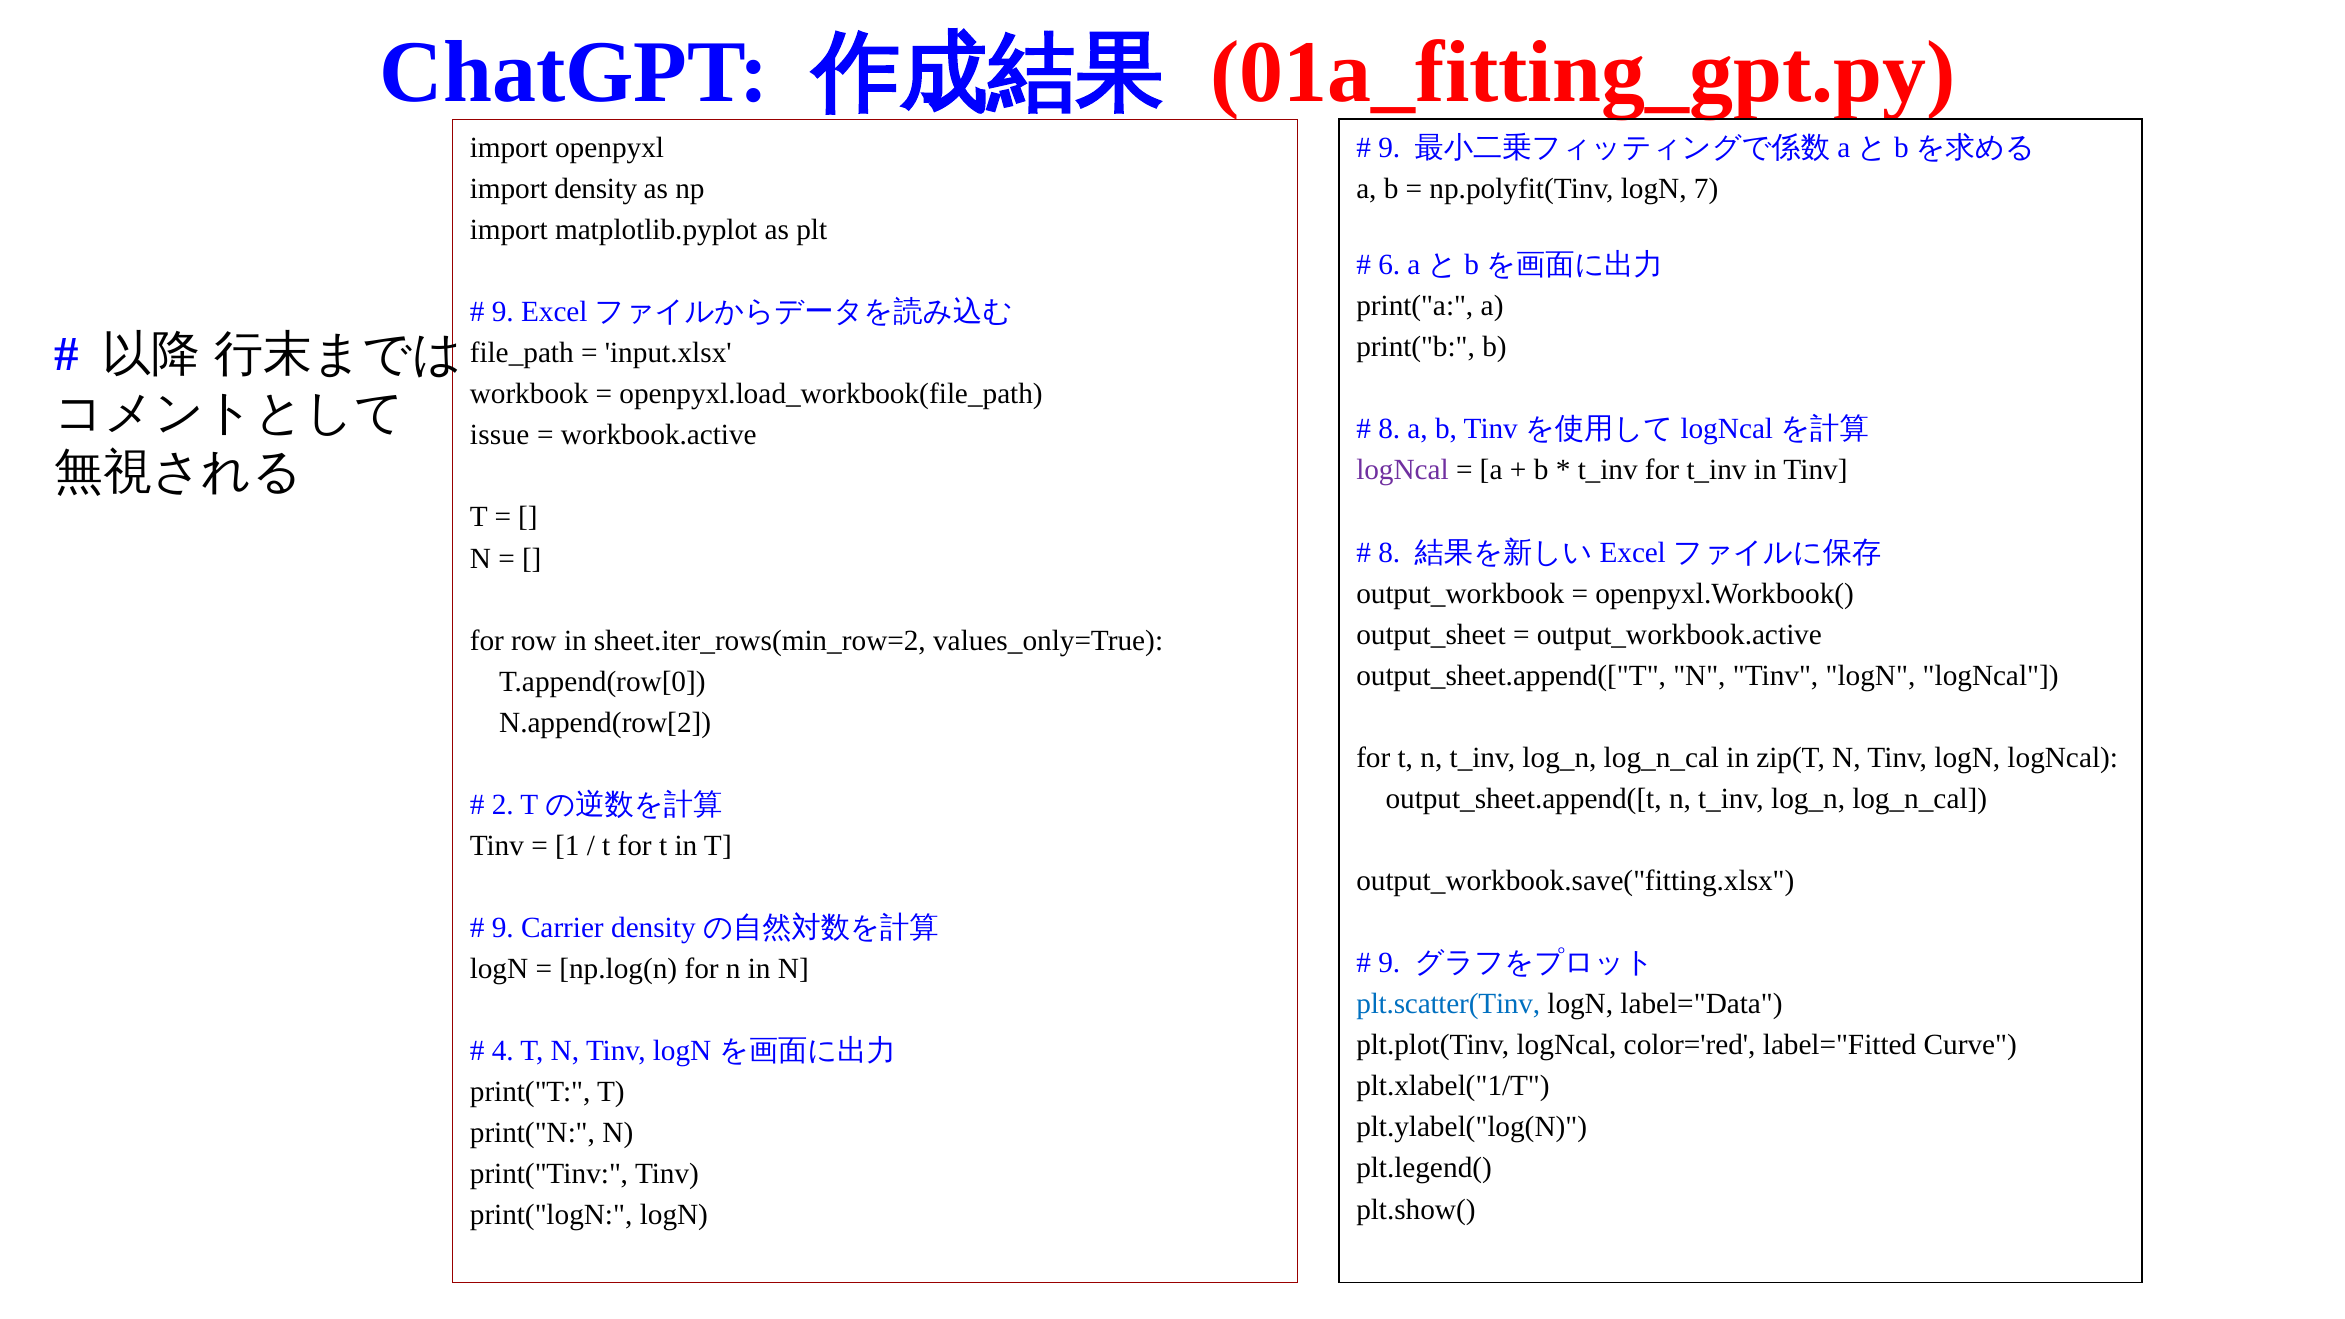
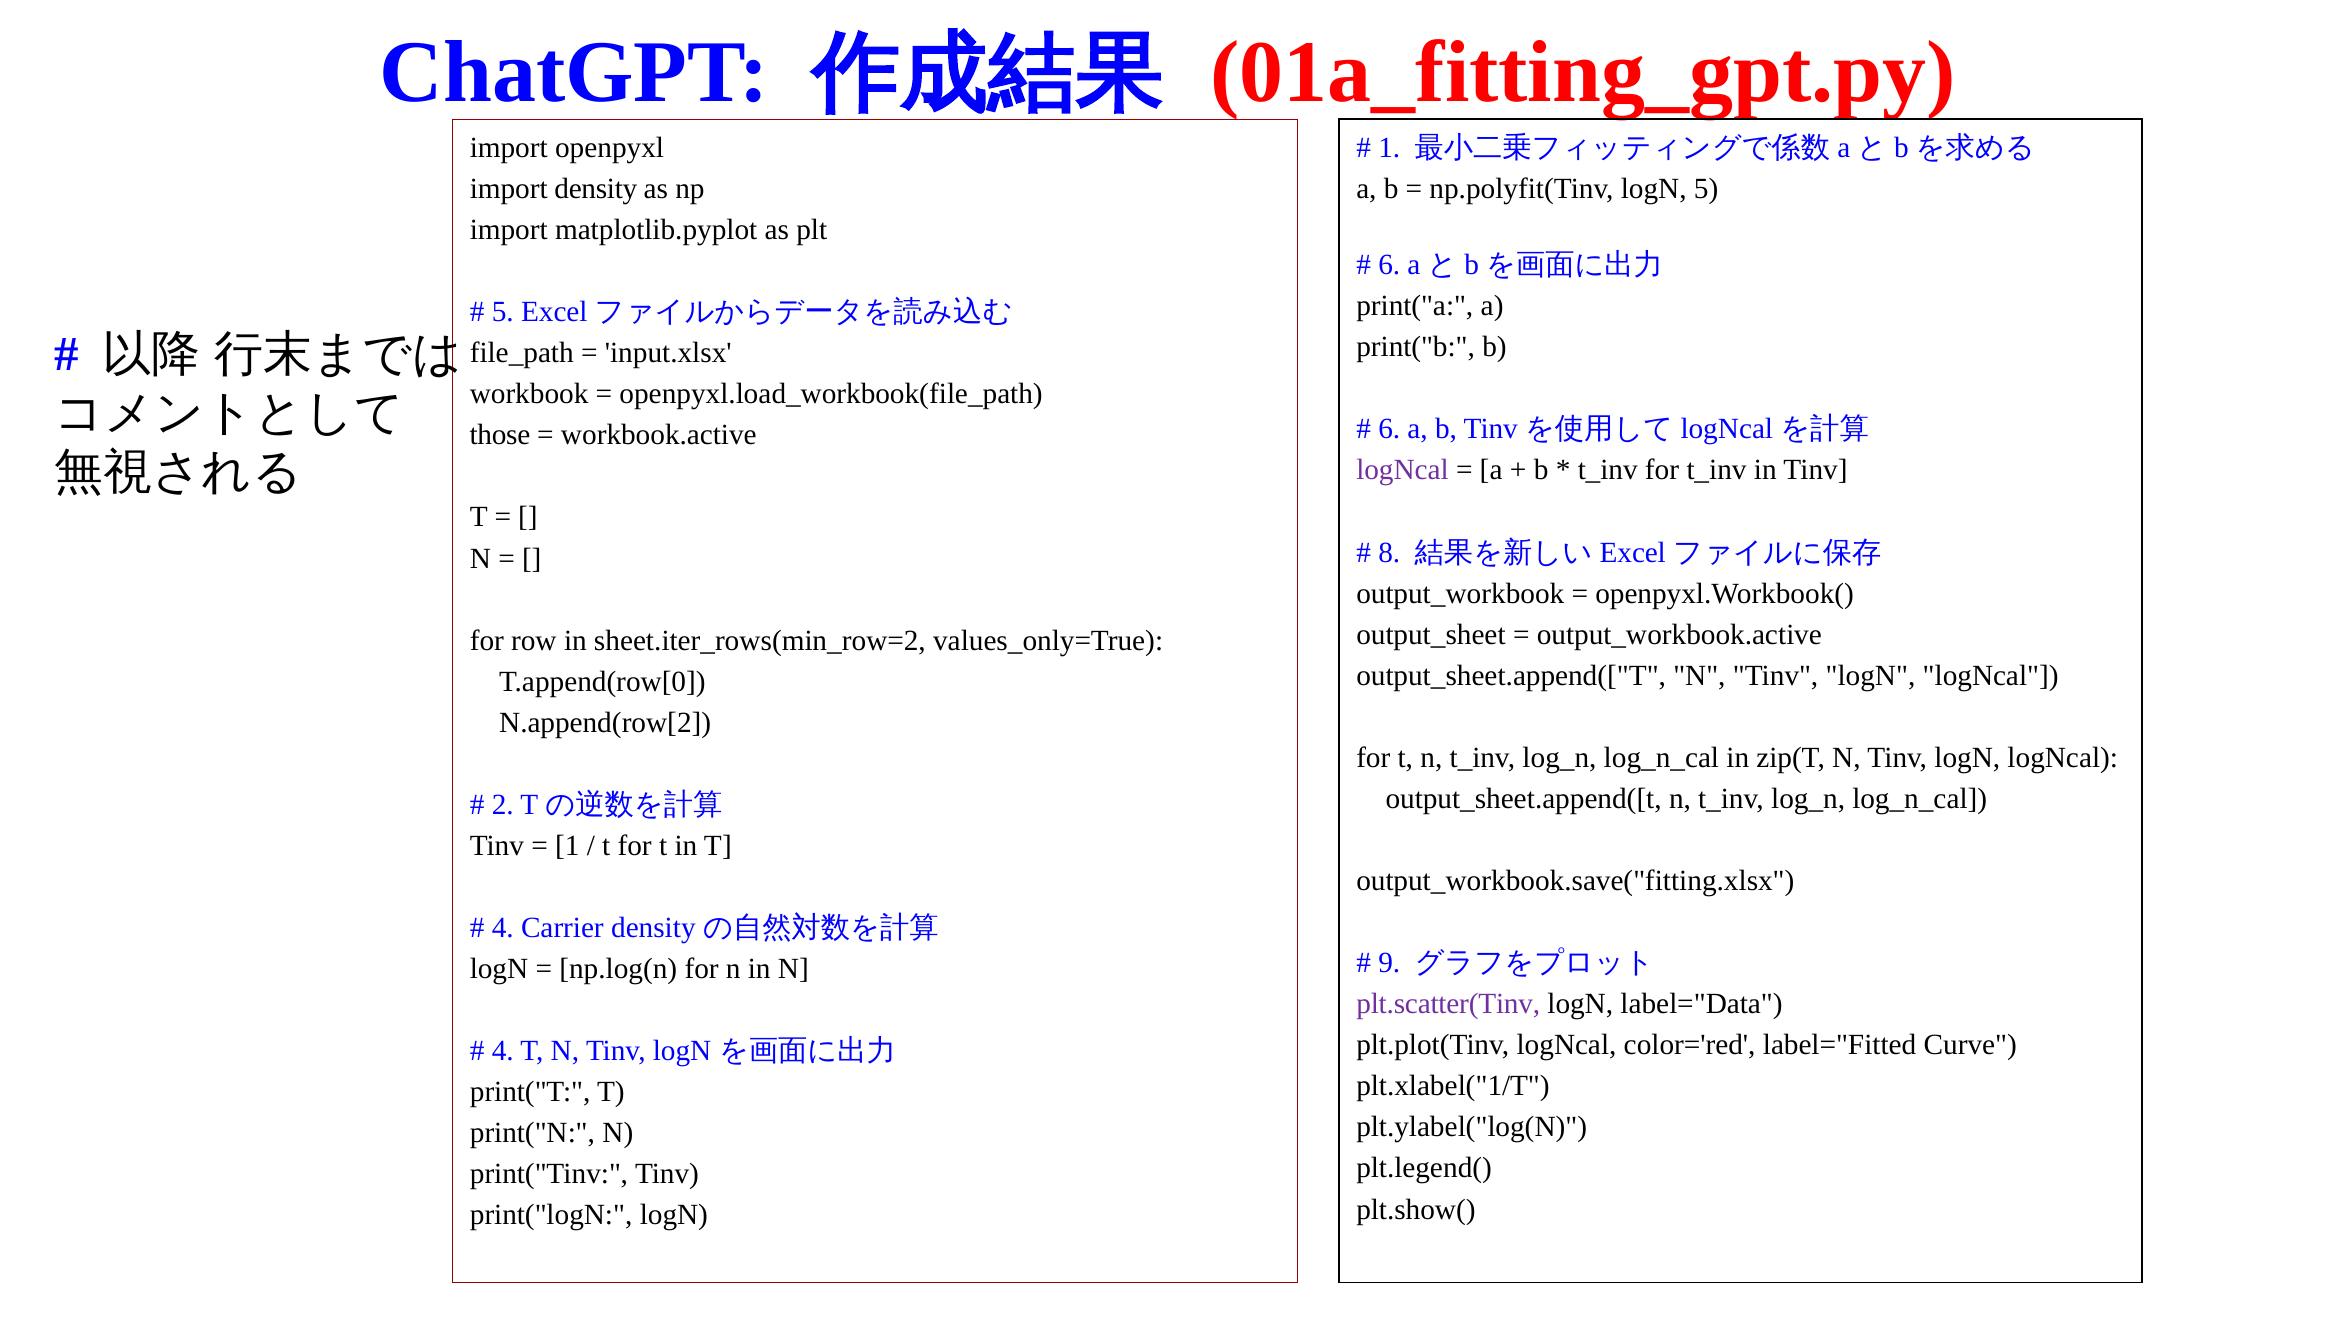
9 at (1389, 148): 9 -> 1
logN 7: 7 -> 5
9 at (503, 312): 9 -> 5
8 at (1389, 429): 8 -> 6
issue: issue -> those
9 at (503, 928): 9 -> 4
plt.scatter(Tinv colour: blue -> purple
